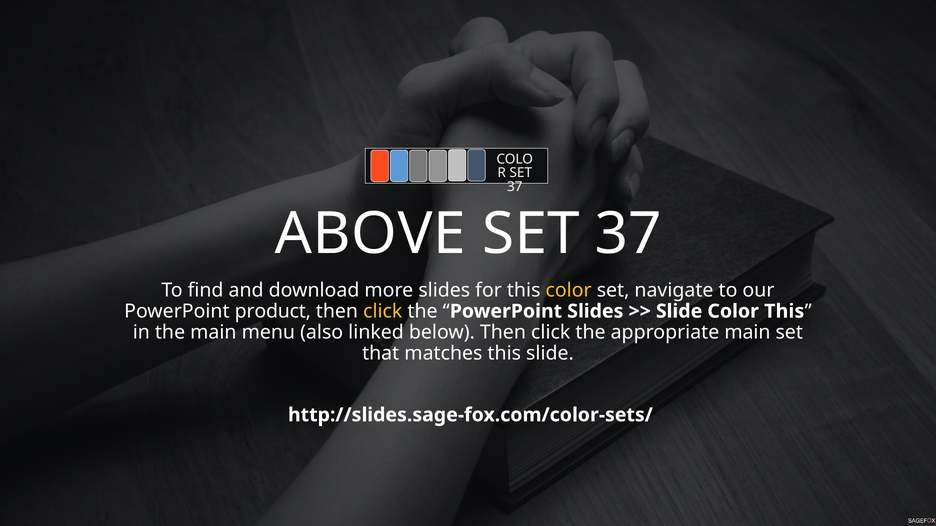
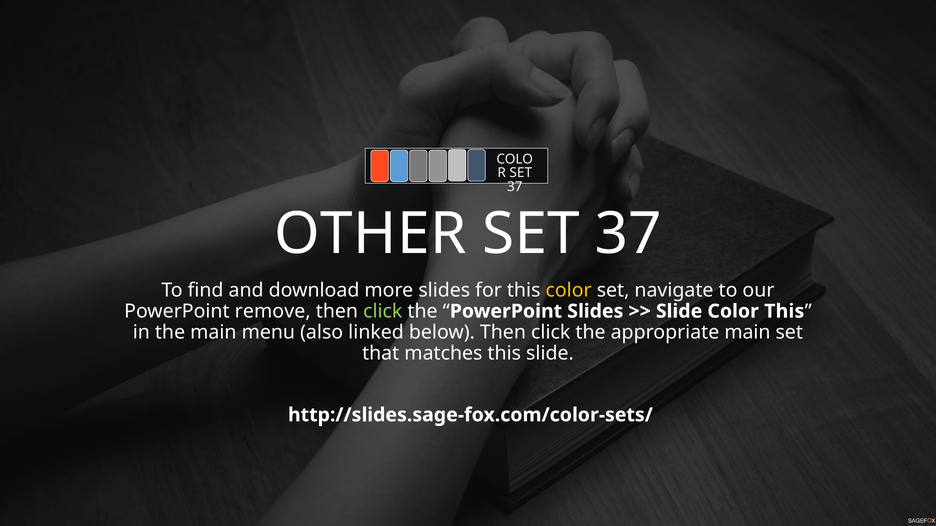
ABOVE: ABOVE -> OTHER
product: product -> remove
click at (383, 312) colour: yellow -> light green
